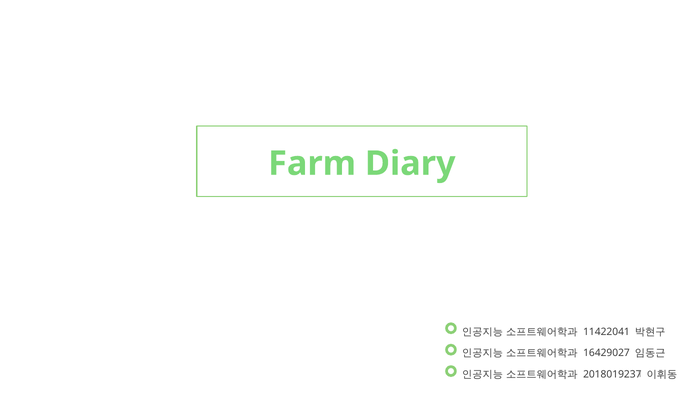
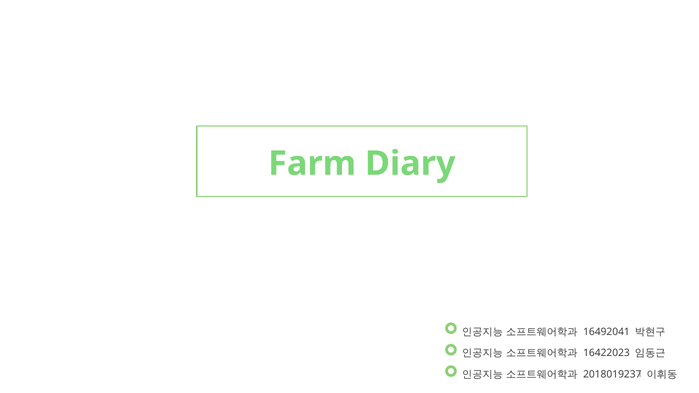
11422041: 11422041 -> 16492041
16429027: 16429027 -> 16422023
